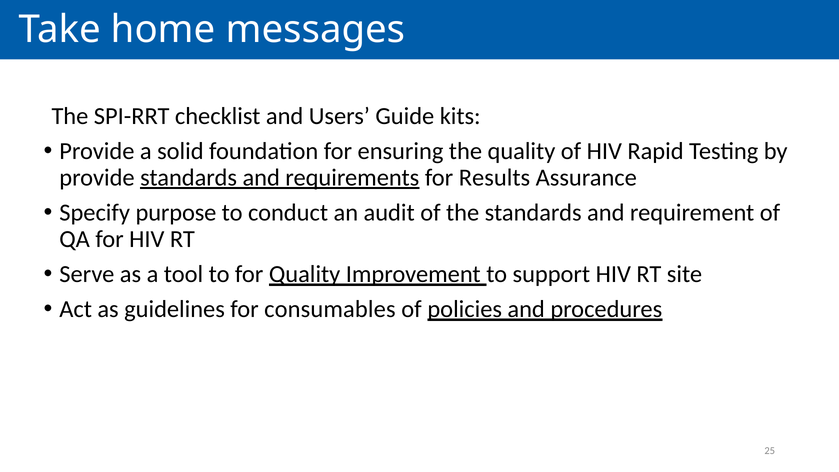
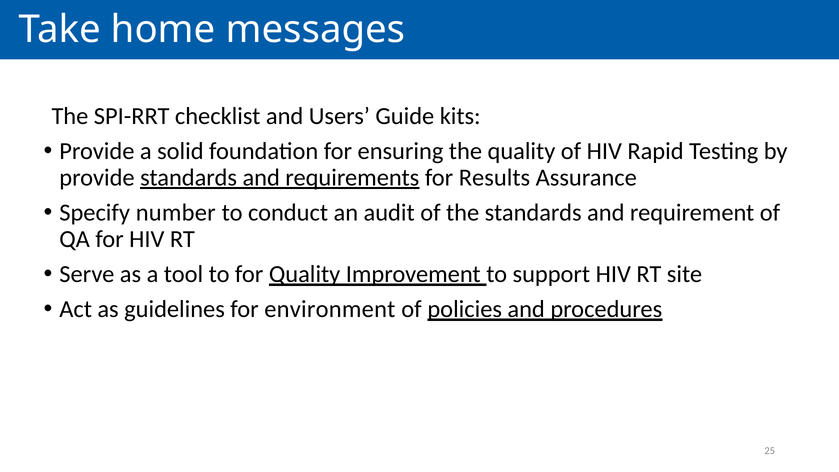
purpose: purpose -> number
consumables: consumables -> environment
